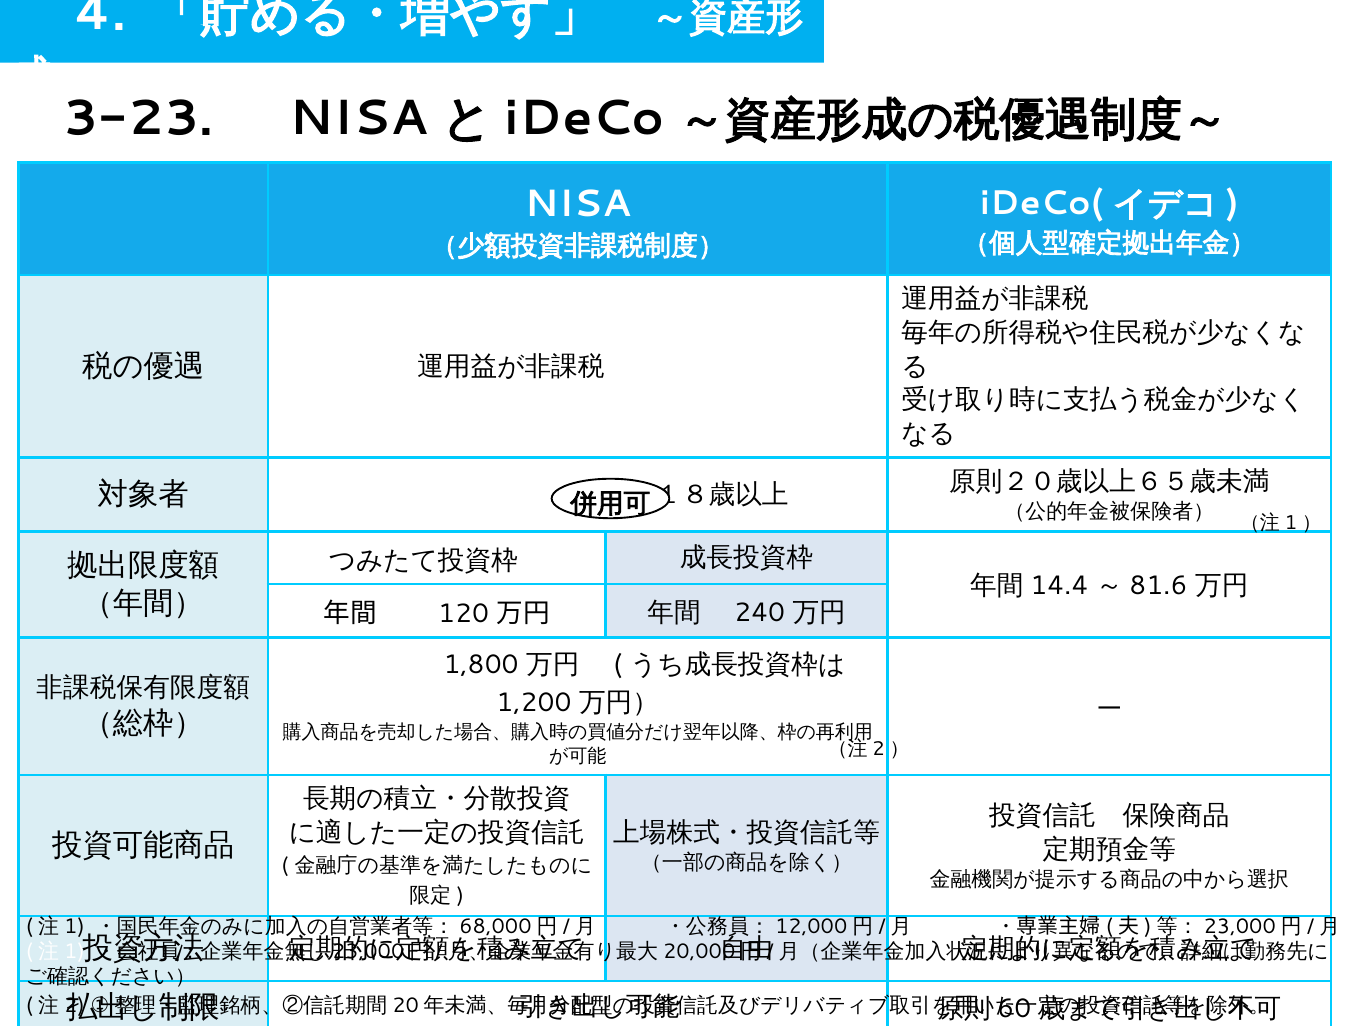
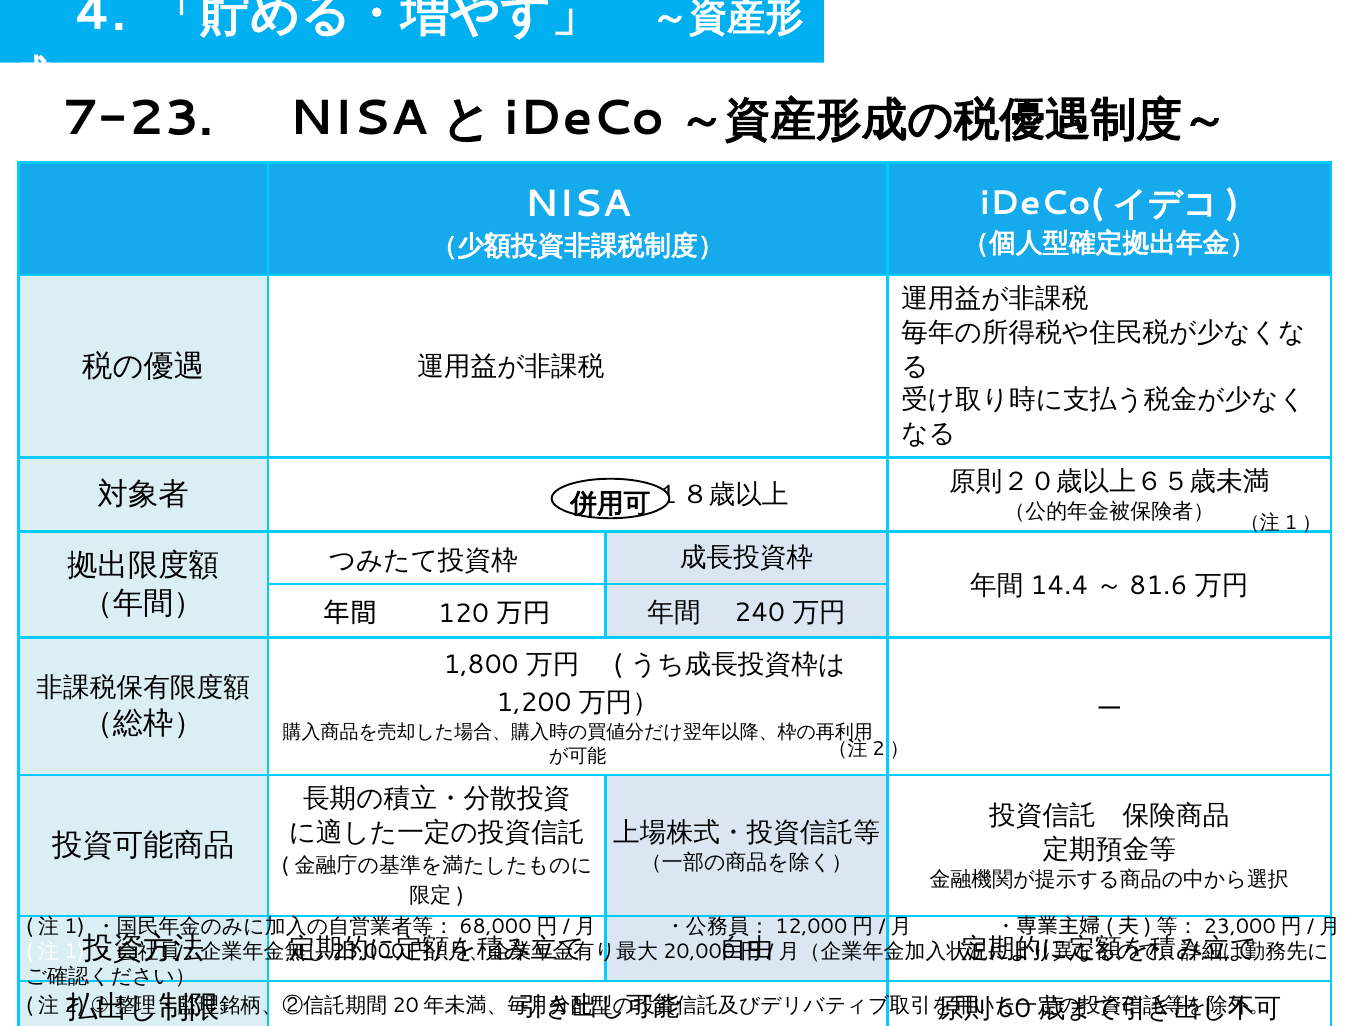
3-23: 3-23 -> 7-23
